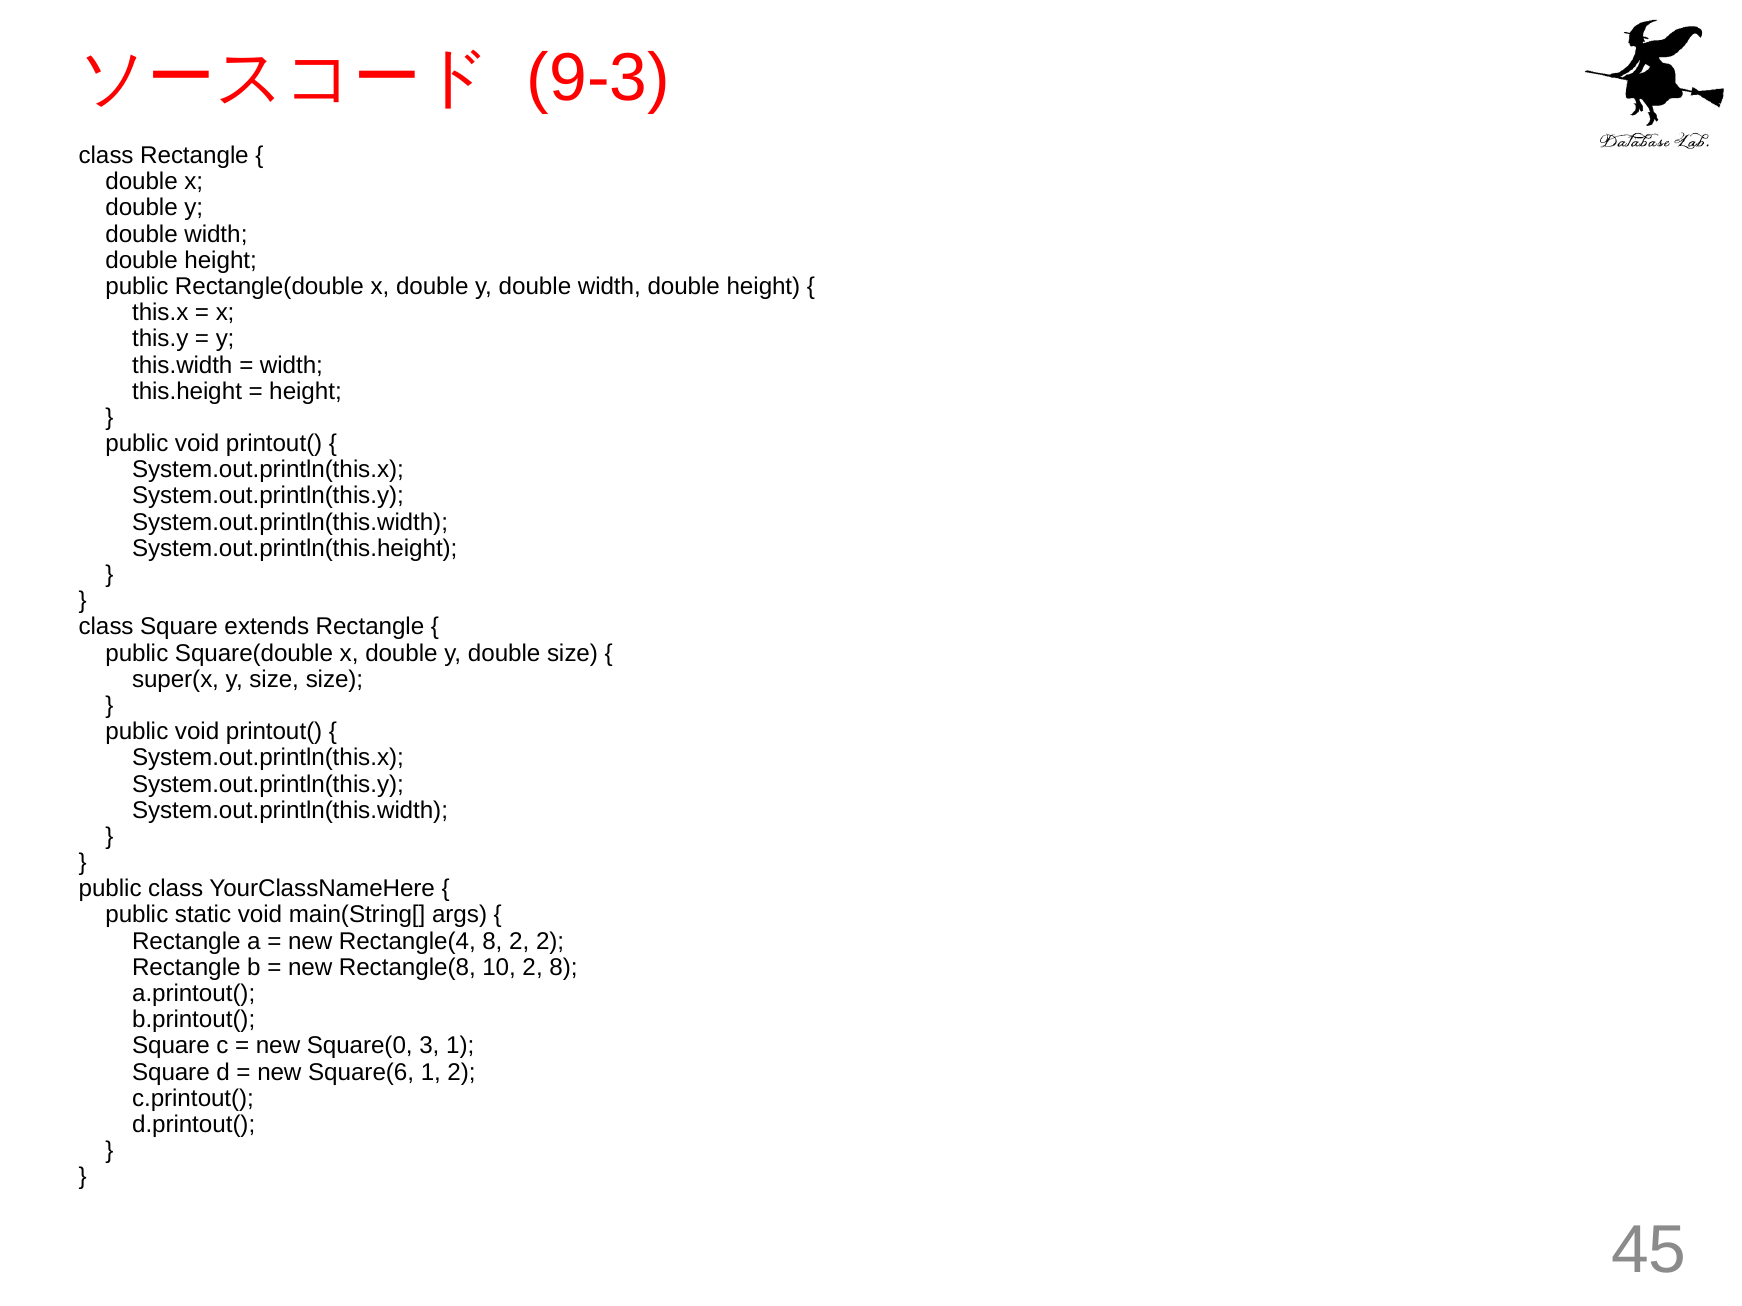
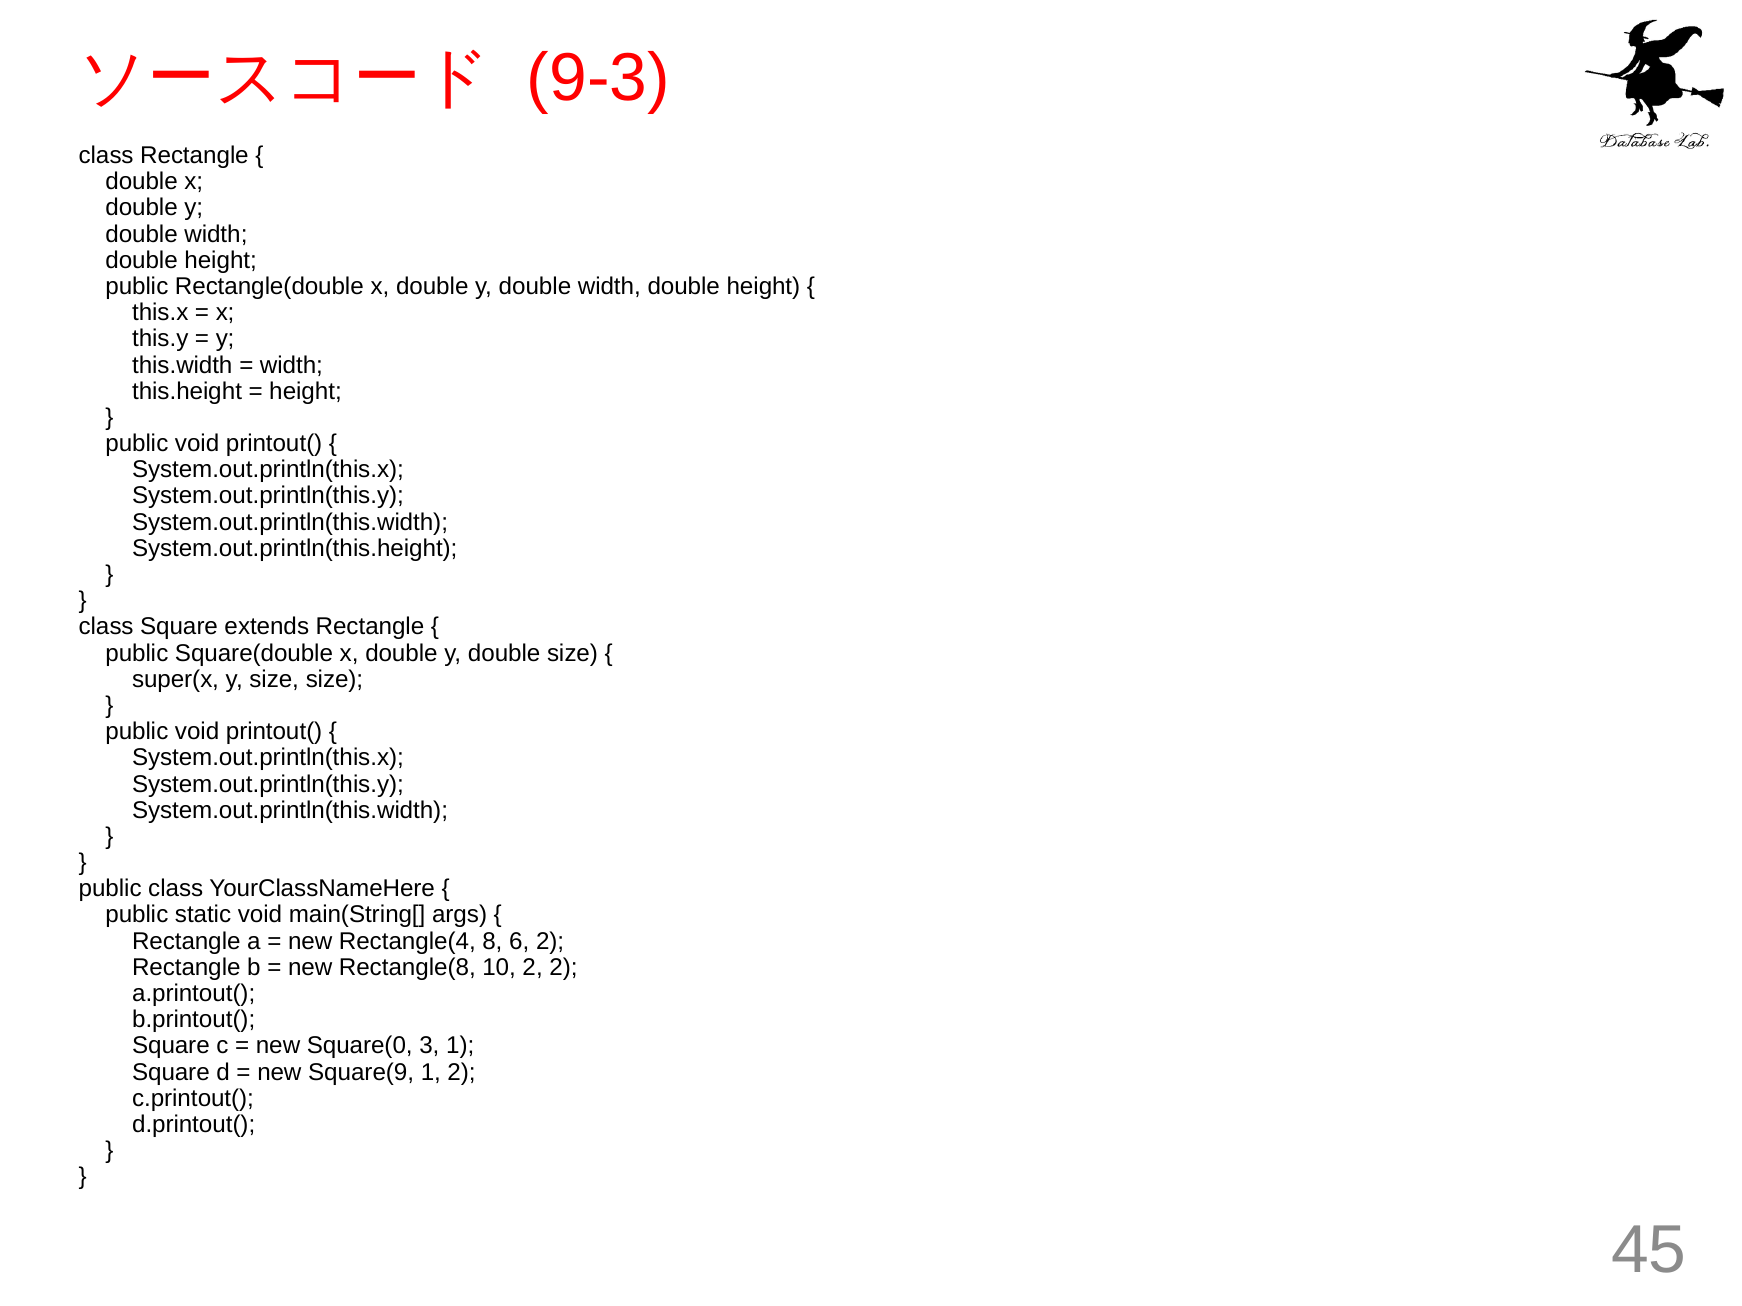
8 2: 2 -> 6
2 8: 8 -> 2
Square(6: Square(6 -> Square(9
